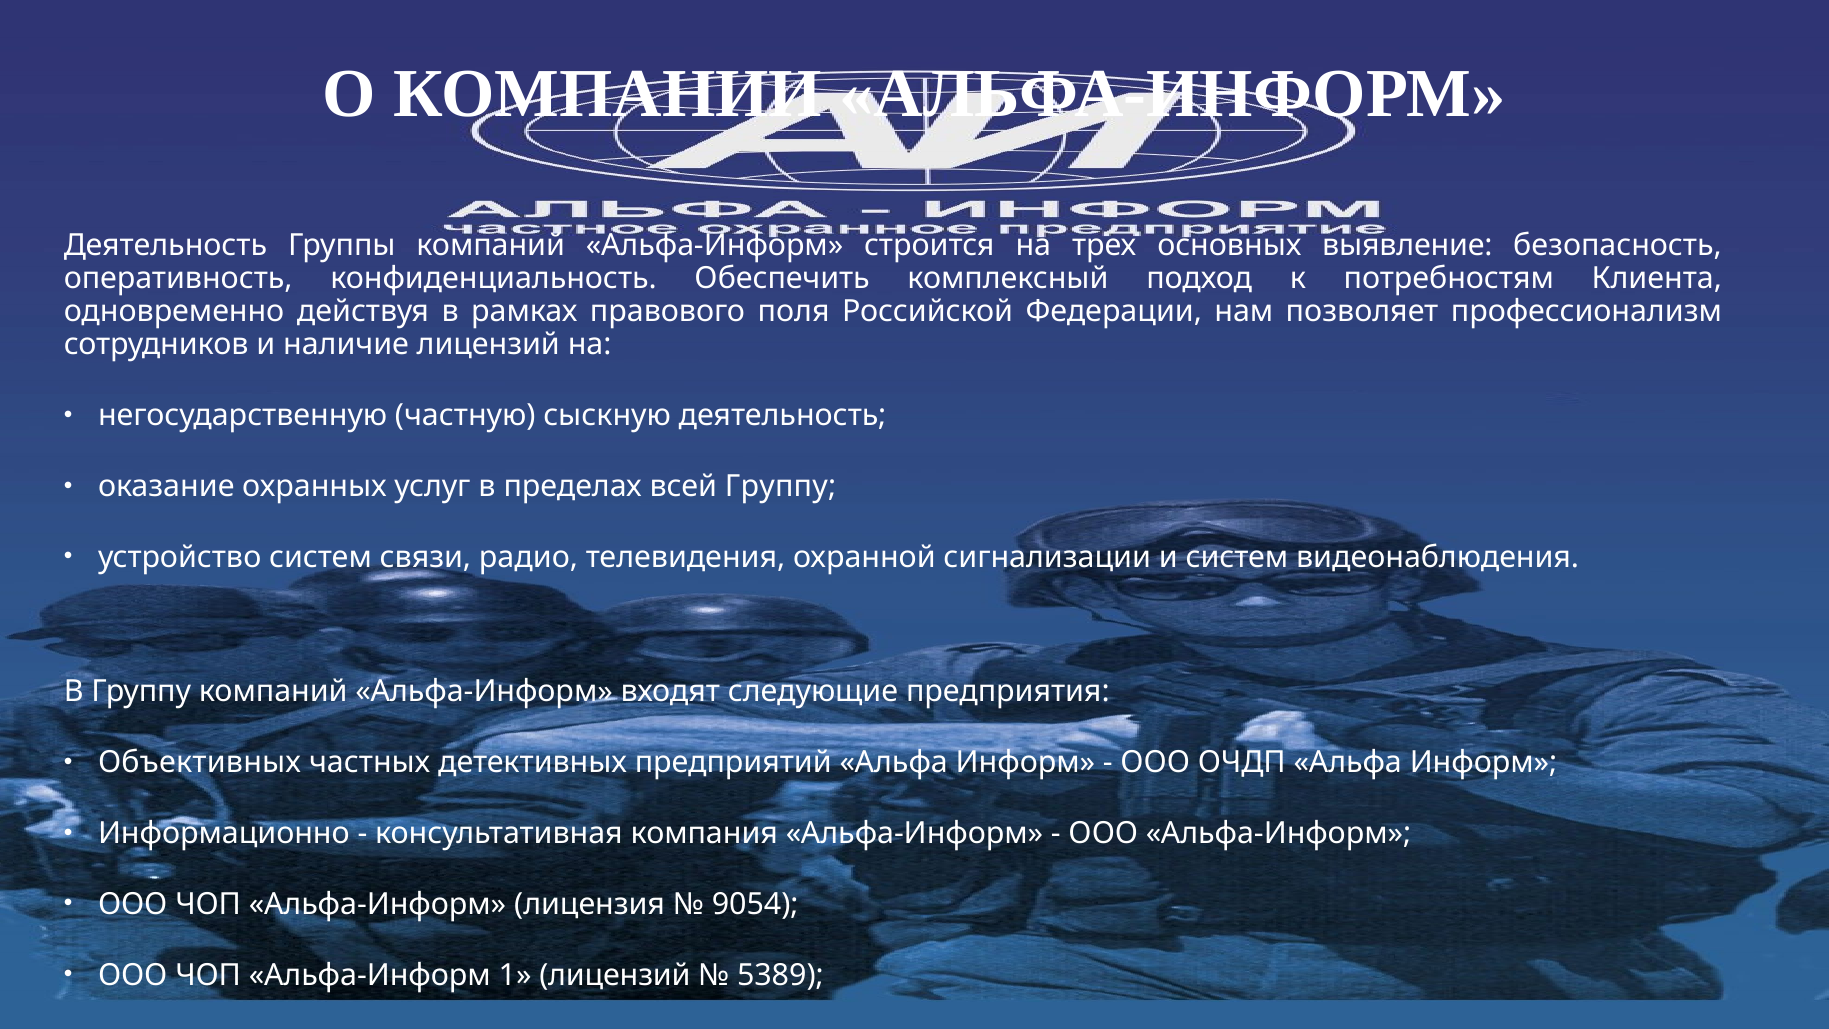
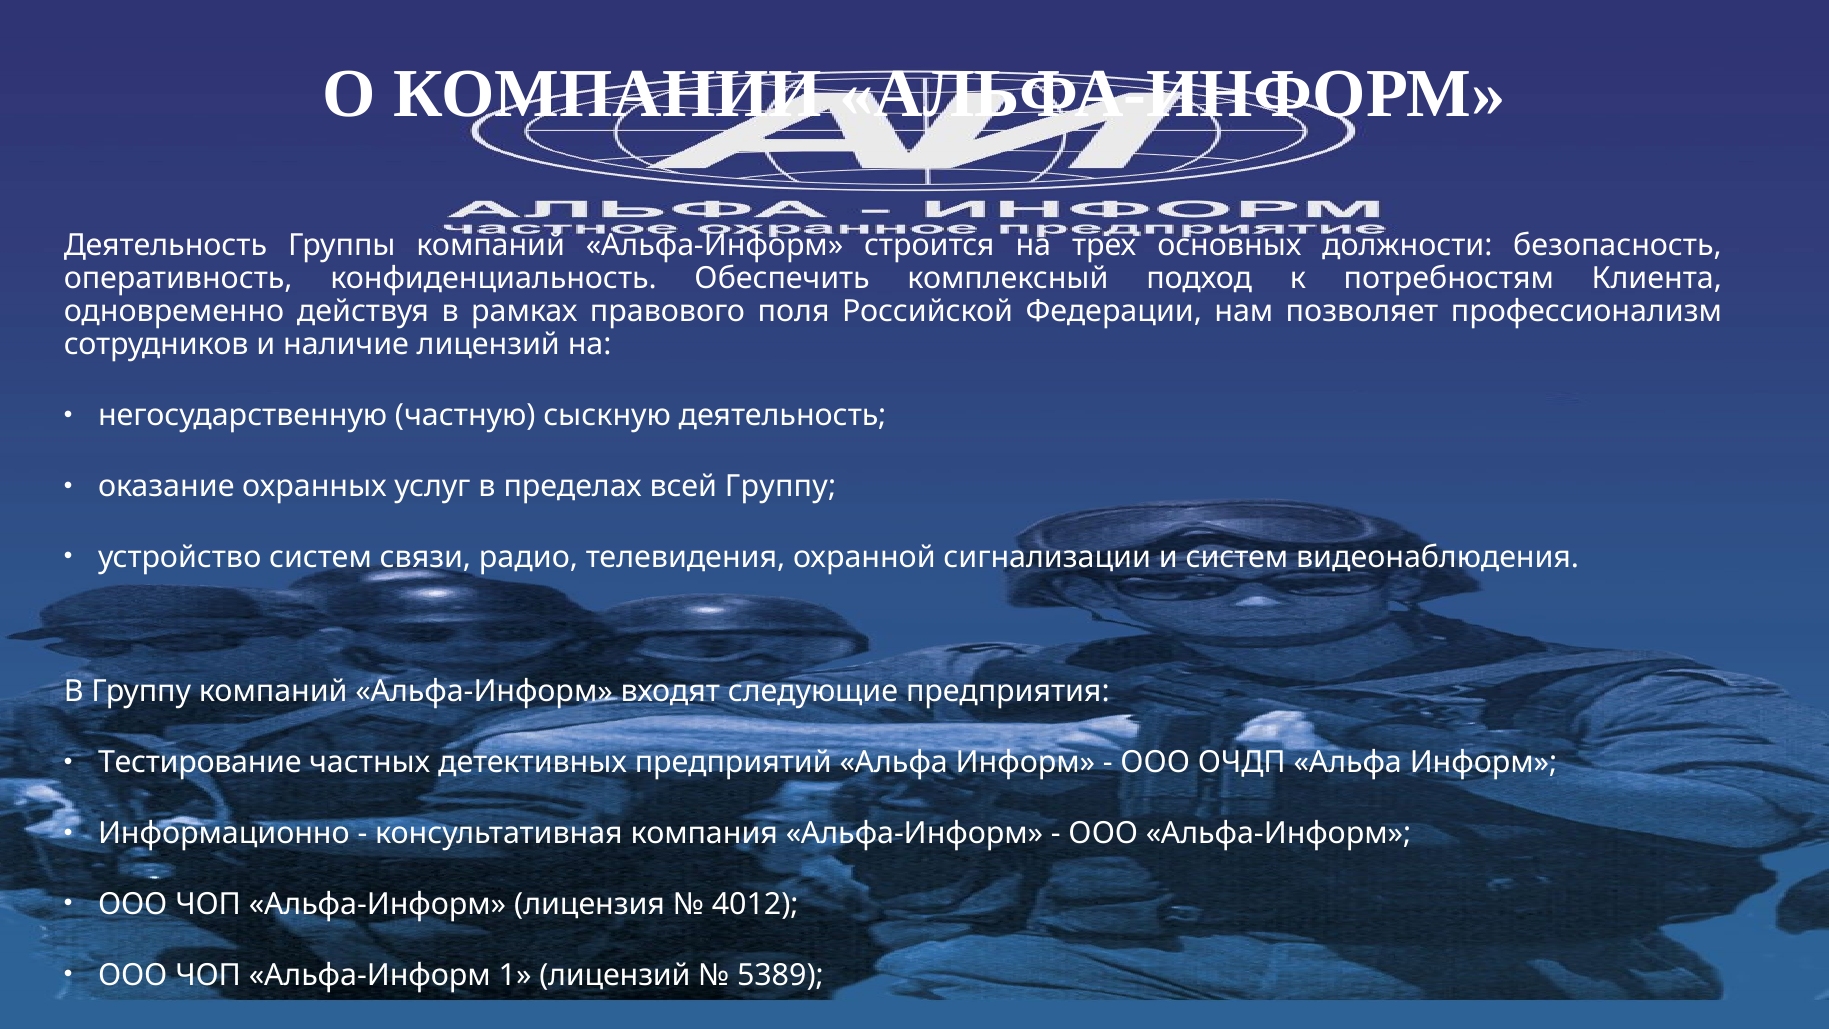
выявление: выявление -> должности
Объективных: Объективных -> Тестирование
9054: 9054 -> 4012
